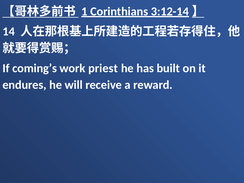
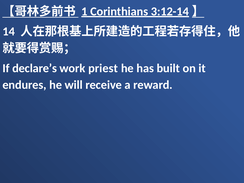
coming’s: coming’s -> declare’s
